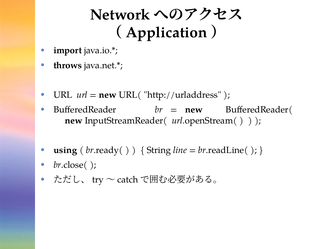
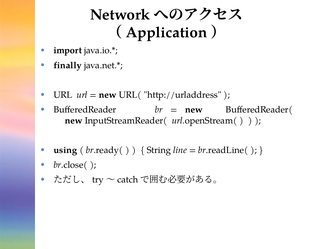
throws: throws -> finally
